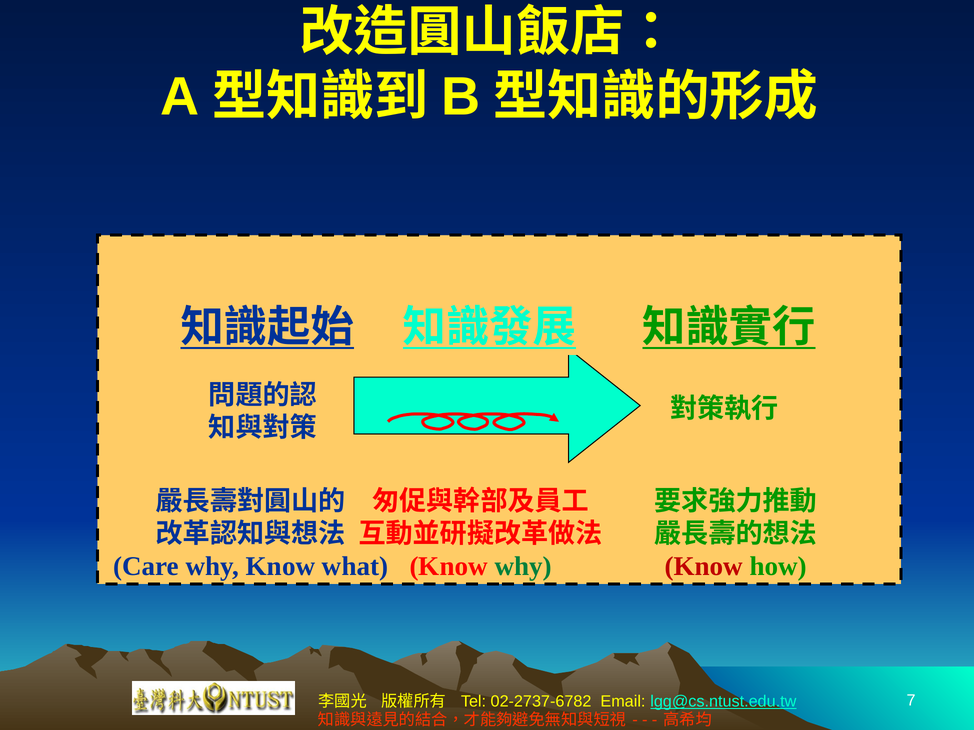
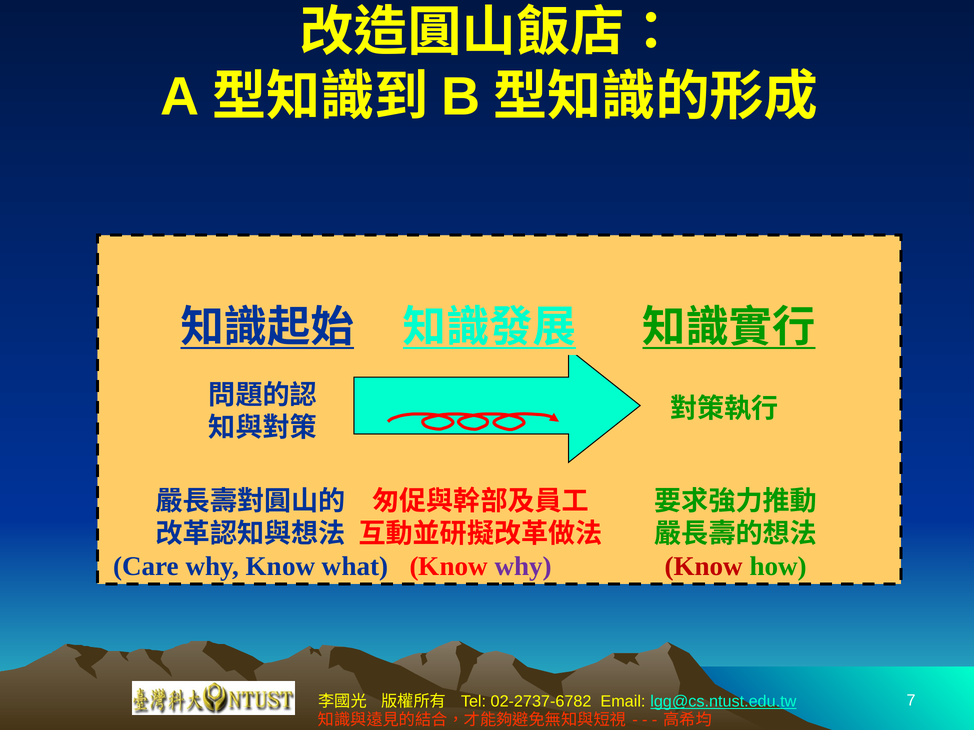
why at (523, 567) colour: green -> purple
